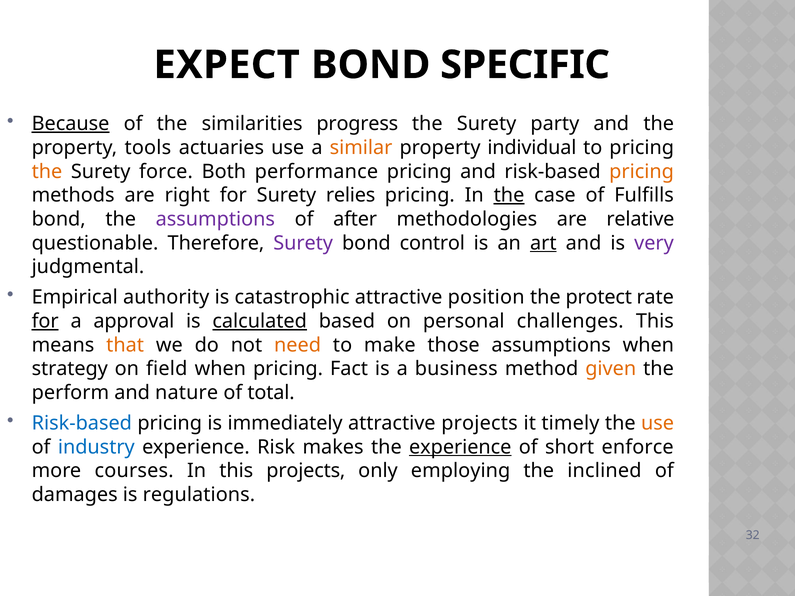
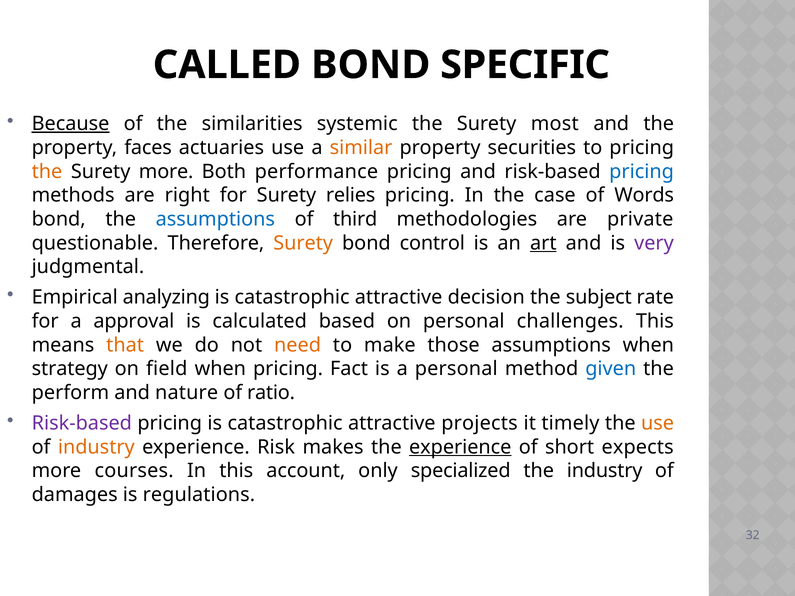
EXPECT: EXPECT -> CALLED
progress: progress -> systemic
party: party -> most
tools: tools -> faces
individual: individual -> securities
Surety force: force -> more
pricing at (642, 172) colour: orange -> blue
the at (509, 195) underline: present -> none
Fulfills: Fulfills -> Words
assumptions at (215, 219) colour: purple -> blue
after: after -> third
relative: relative -> private
Surety at (303, 243) colour: purple -> orange
authority: authority -> analyzing
position: position -> decision
protect: protect -> subject
for at (45, 321) underline: present -> none
calculated underline: present -> none
a business: business -> personal
given colour: orange -> blue
total: total -> ratio
Risk-based at (82, 423) colour: blue -> purple
pricing is immediately: immediately -> catastrophic
industry at (96, 447) colour: blue -> orange
enforce: enforce -> expects
this projects: projects -> account
employing: employing -> specialized
the inclined: inclined -> industry
